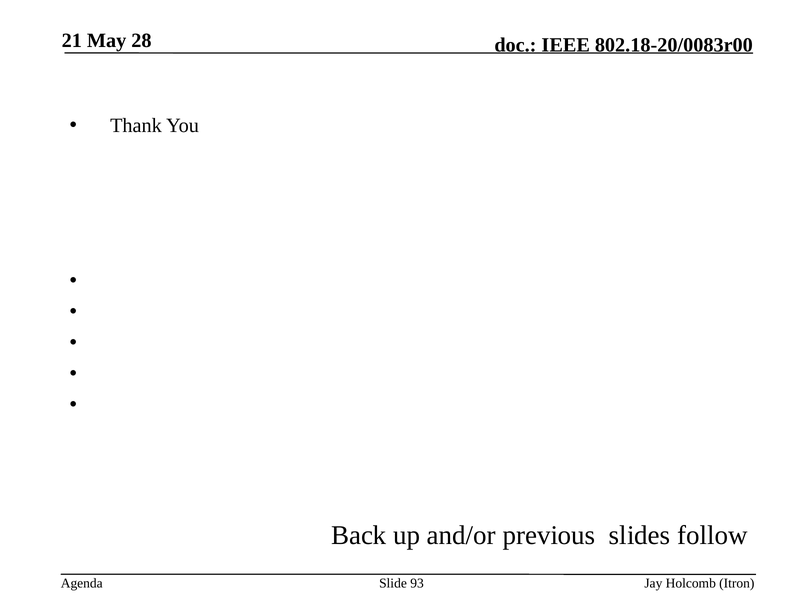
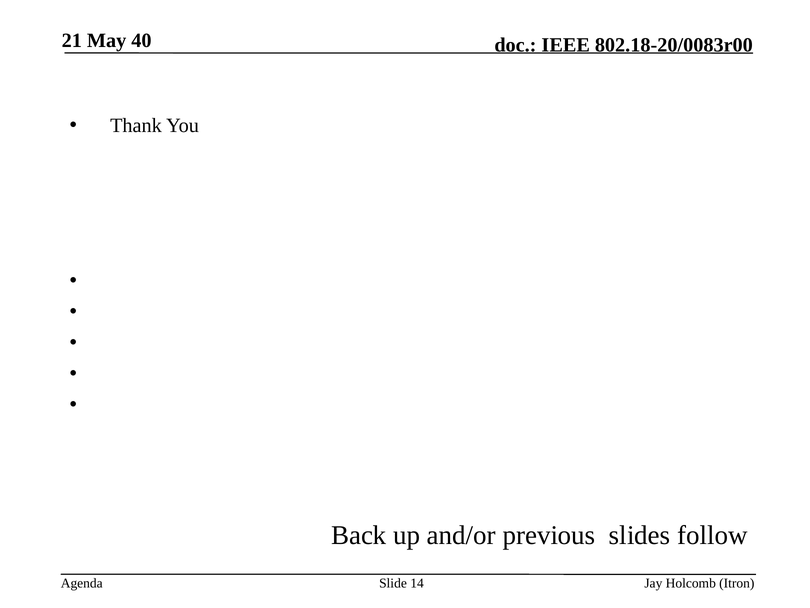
28: 28 -> 40
93: 93 -> 14
